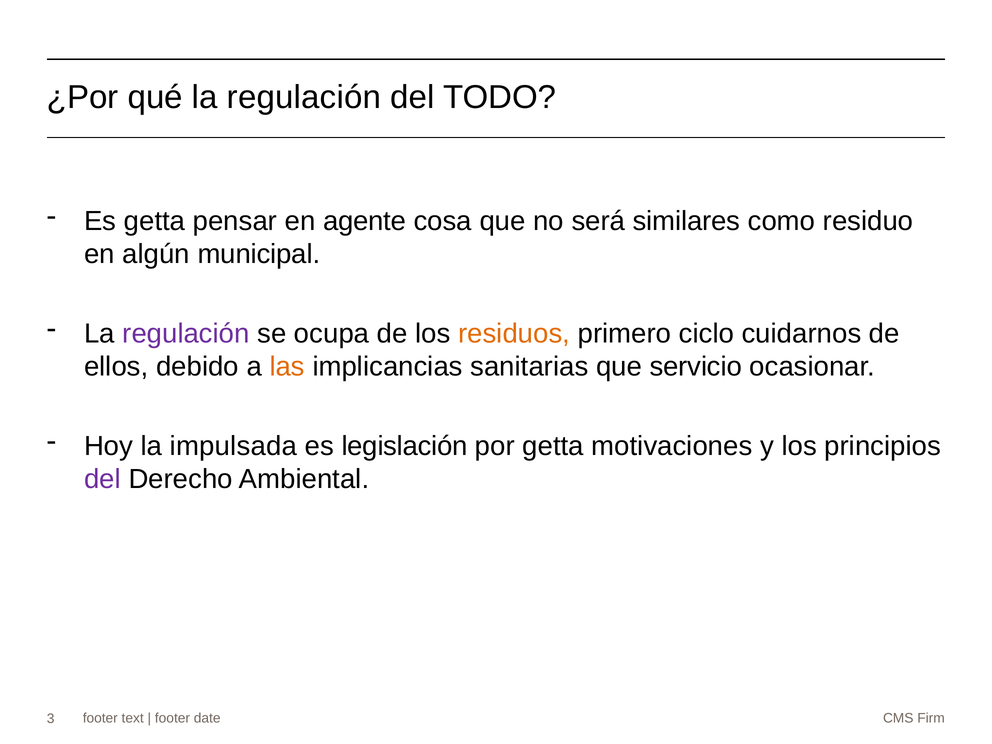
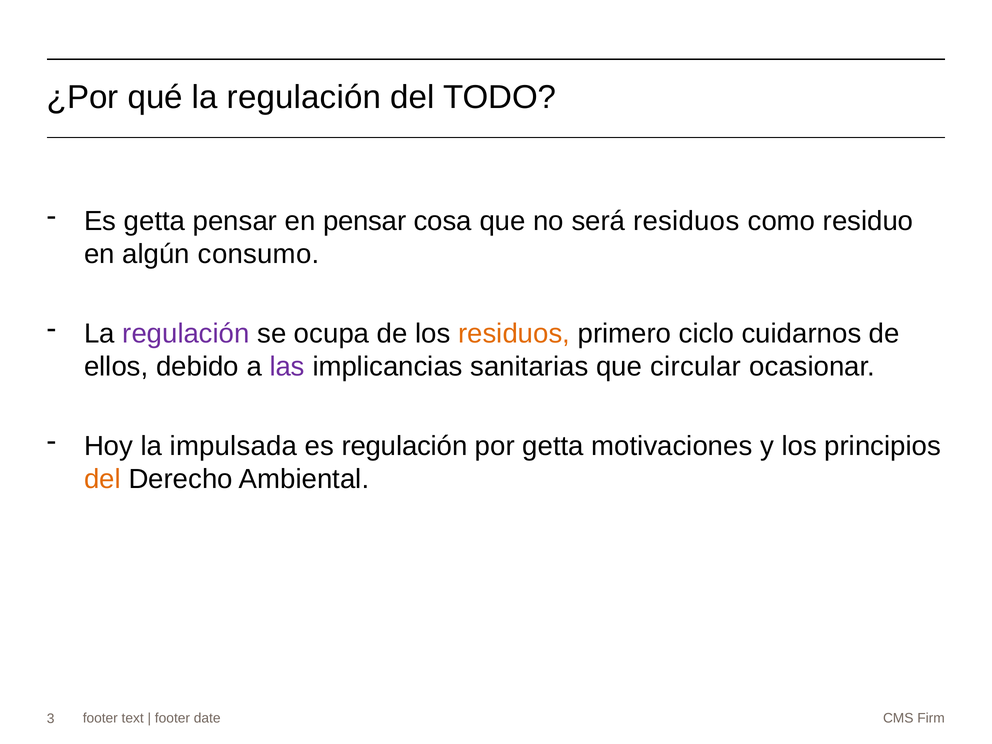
en agente: agente -> pensar
será similares: similares -> residuos
municipal: municipal -> consumo
las colour: orange -> purple
servicio: servicio -> circular
es legislación: legislación -> regulación
del at (102, 479) colour: purple -> orange
